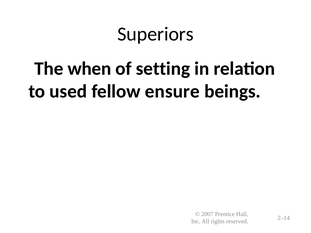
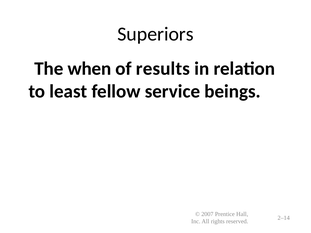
setting: setting -> results
used: used -> least
ensure: ensure -> service
